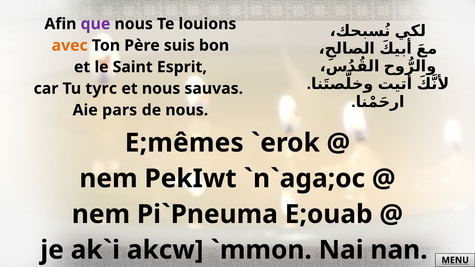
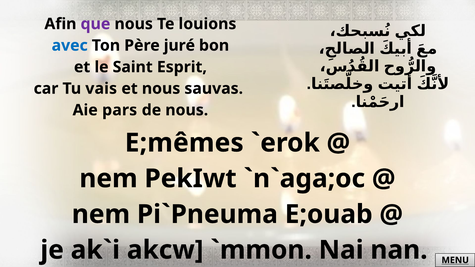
avec colour: orange -> blue
suis: suis -> juré
tyrc: tyrc -> vais
